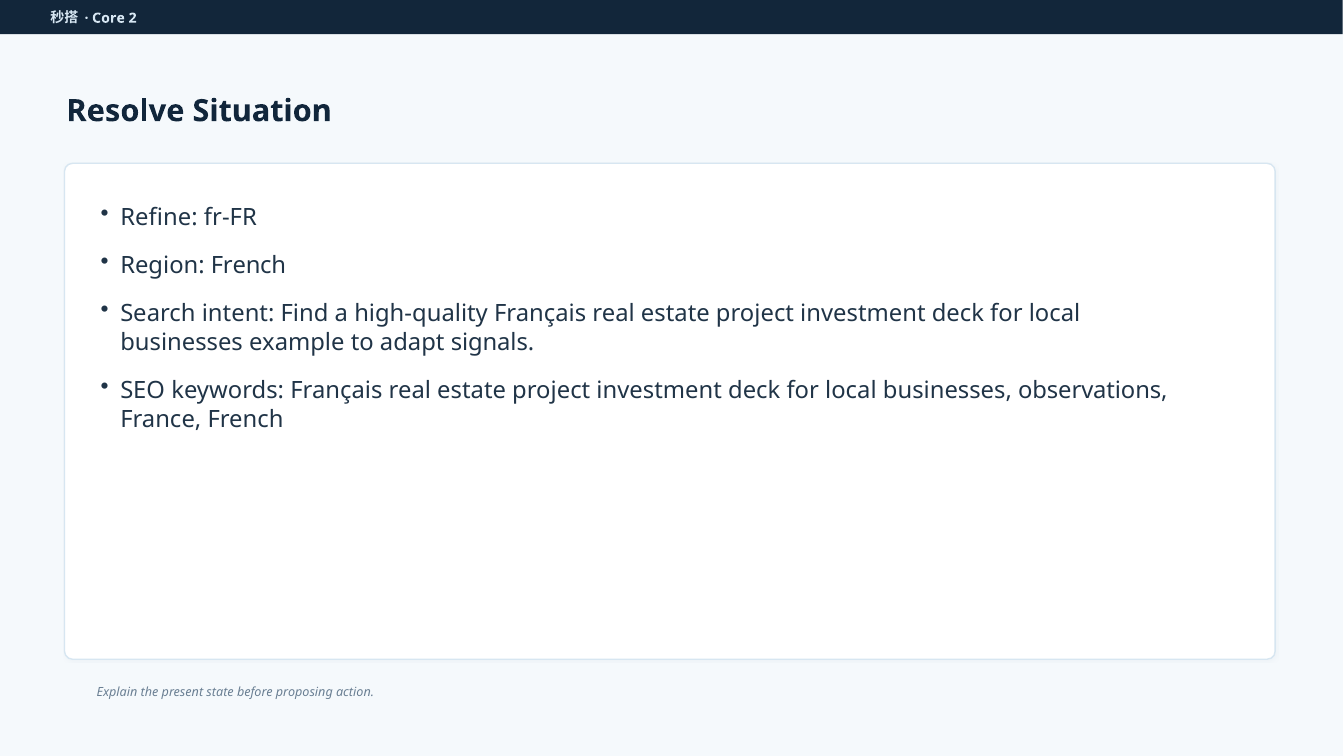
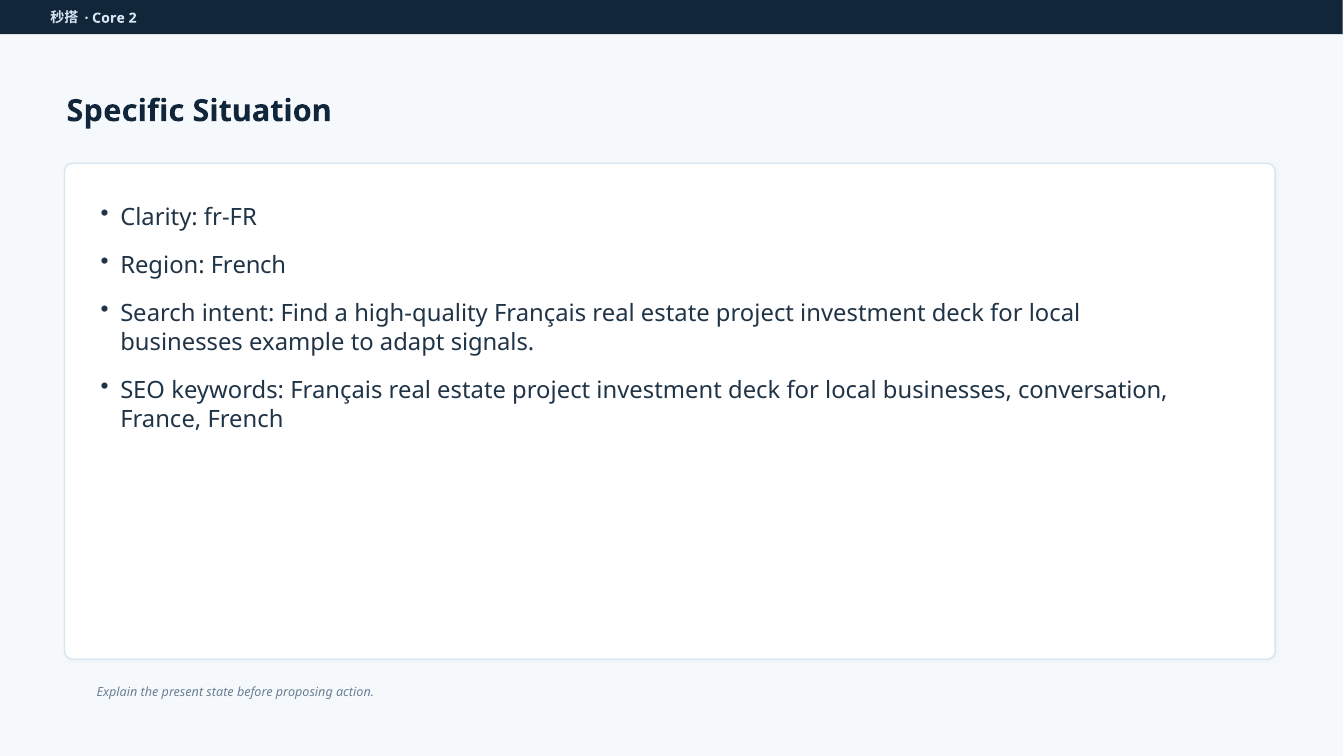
Resolve: Resolve -> Specific
Refine: Refine -> Clarity
observations: observations -> conversation
